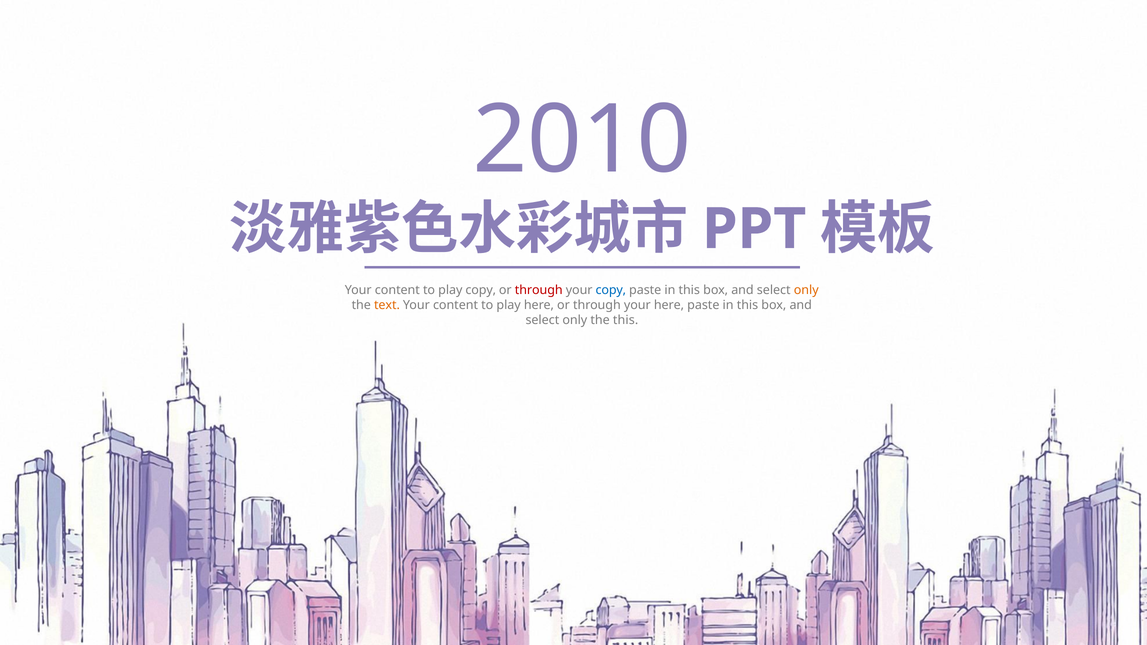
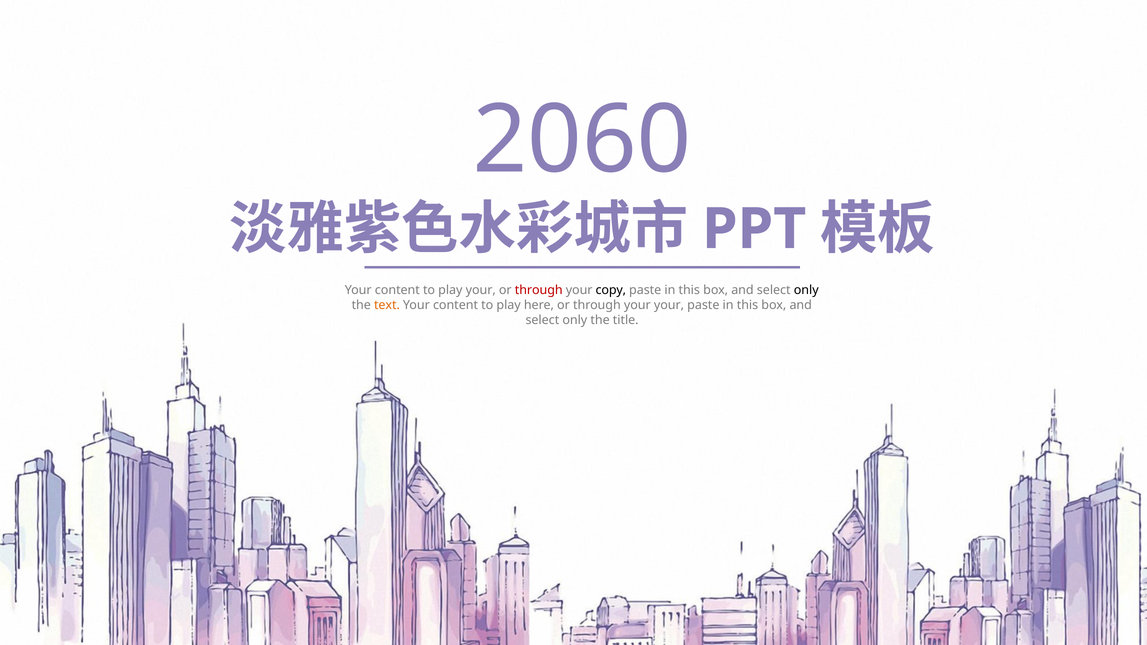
2010: 2010 -> 2060
play copy: copy -> your
copy at (611, 290) colour: blue -> black
only at (806, 290) colour: orange -> black
your here: here -> your
the this: this -> title
